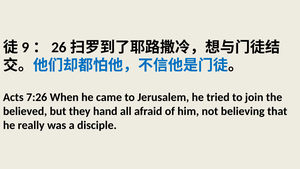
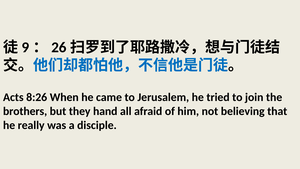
7:26: 7:26 -> 8:26
believed: believed -> brothers
